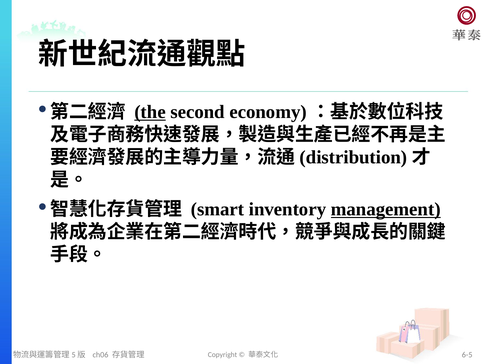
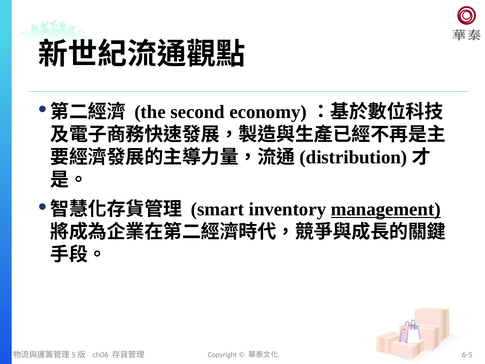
the underline: present -> none
